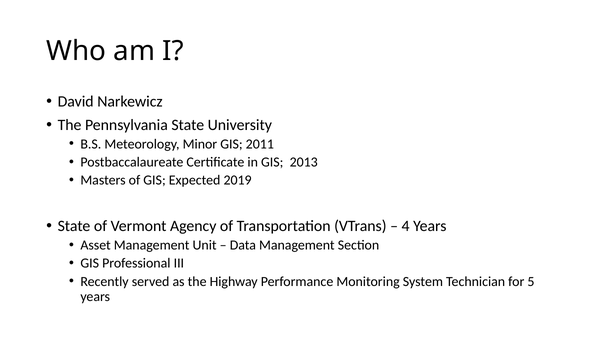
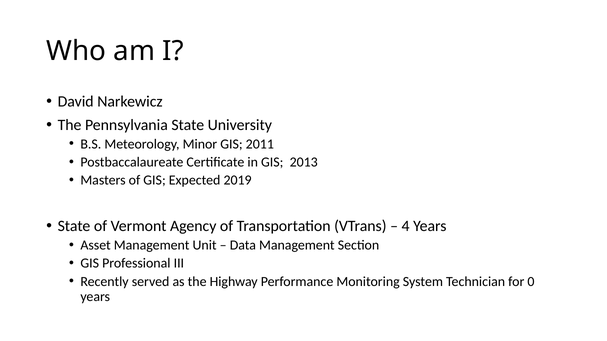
5: 5 -> 0
